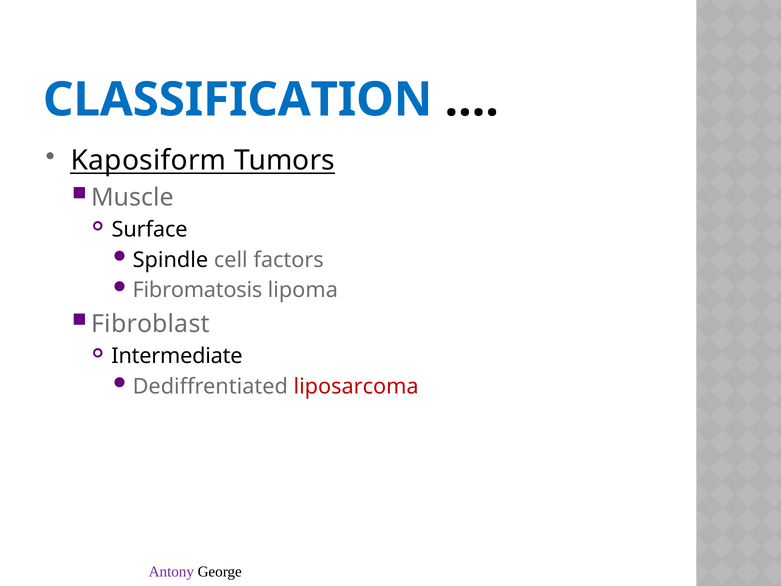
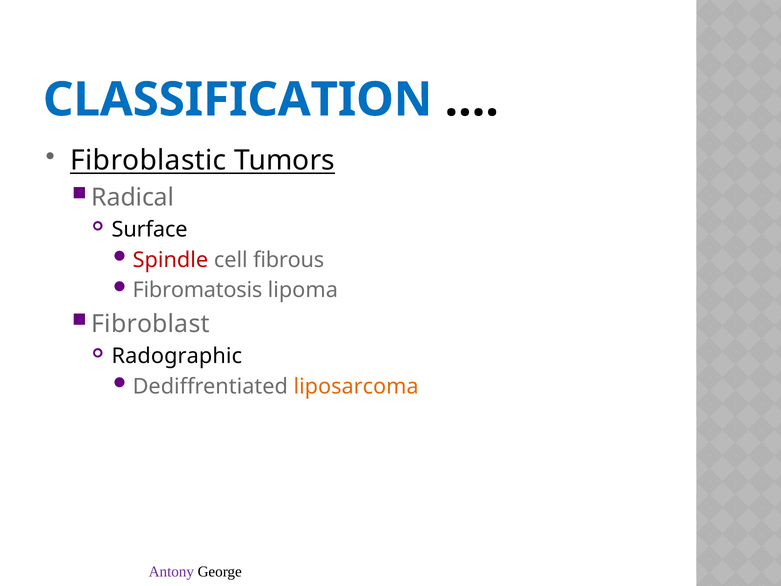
Kaposiform: Kaposiform -> Fibroblastic
Muscle: Muscle -> Radical
Spindle colour: black -> red
factors: factors -> fibrous
Intermediate: Intermediate -> Radographic
liposarcoma colour: red -> orange
